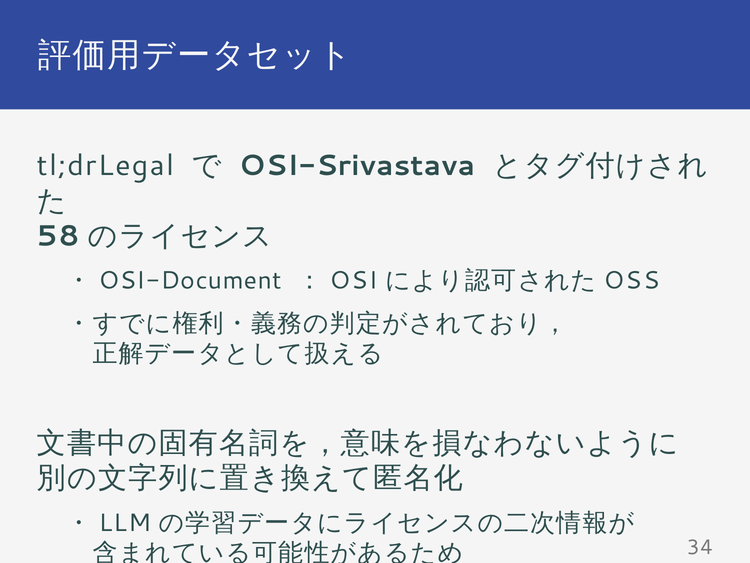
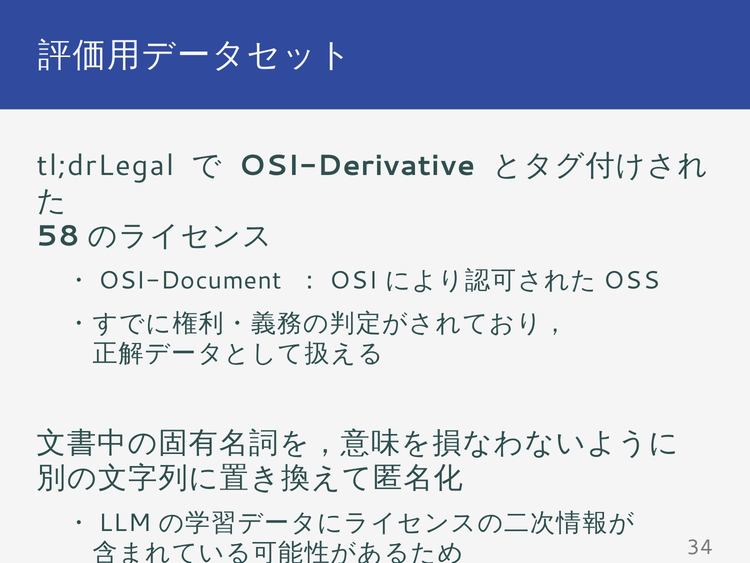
OSI-Srivastava: OSI-Srivastava -> OSI-Derivative
